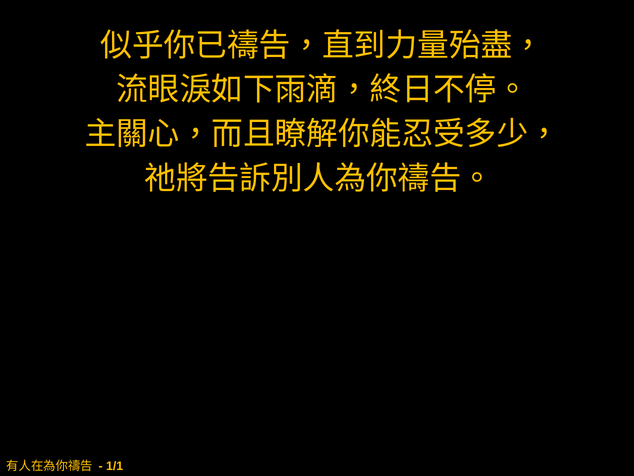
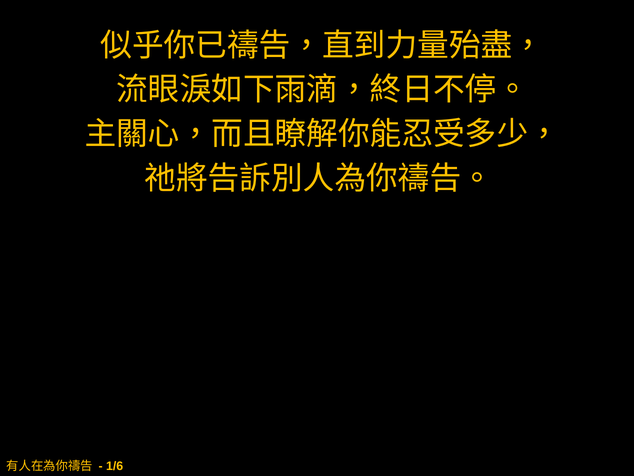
1/1: 1/1 -> 1/6
